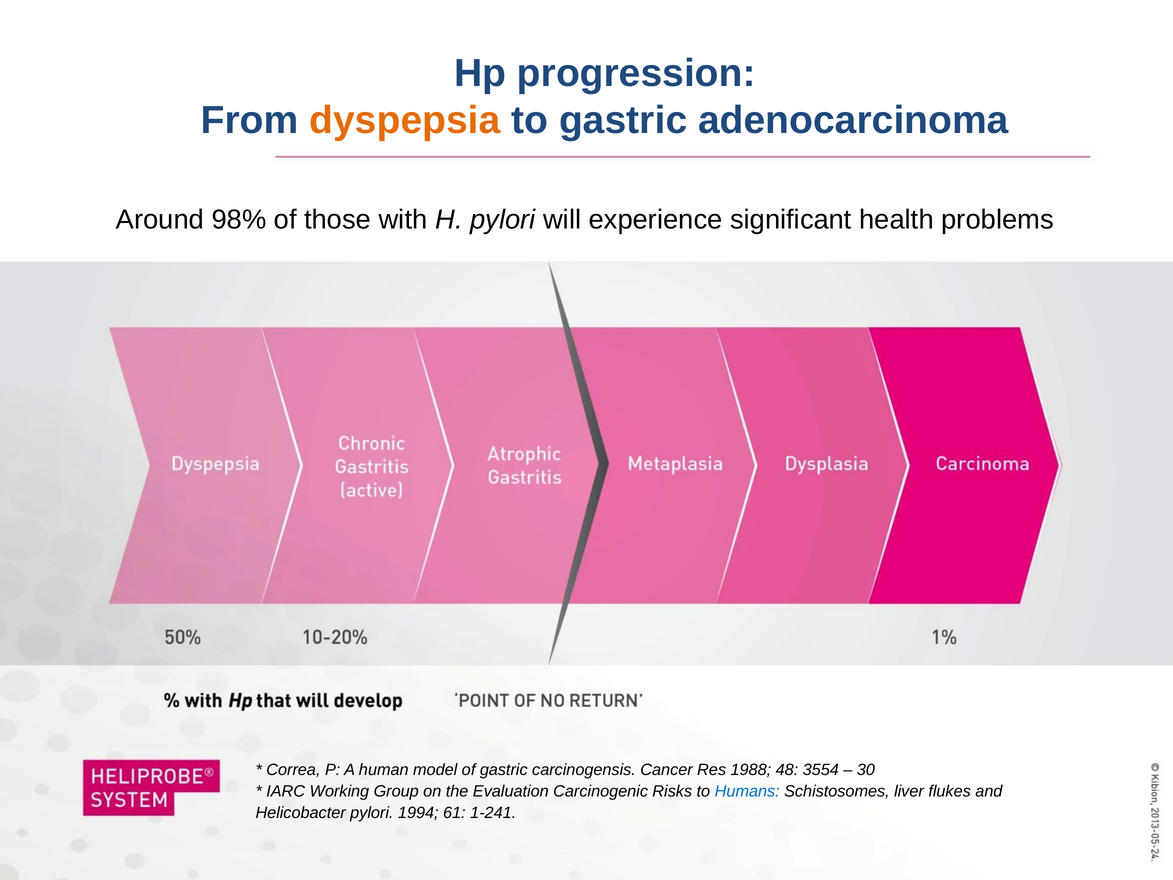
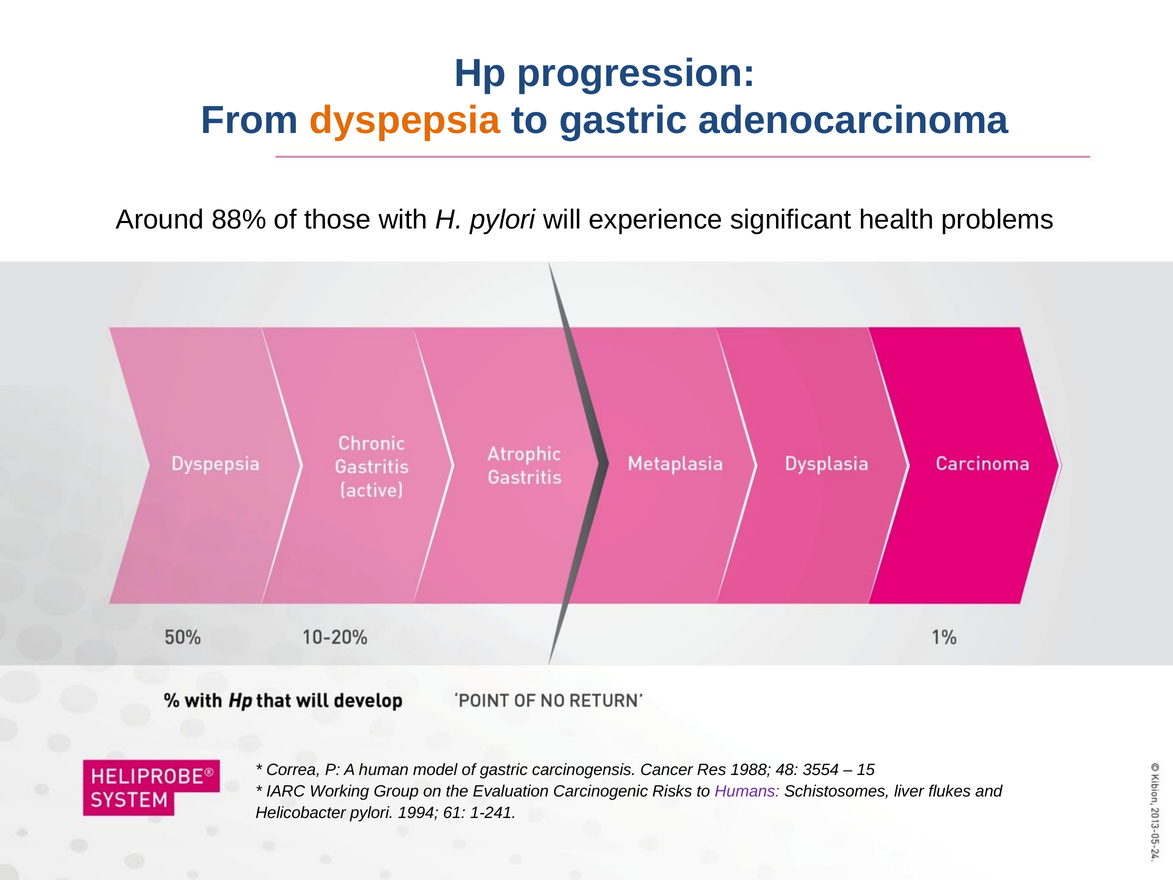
98%: 98% -> 88%
30: 30 -> 15
Humans colour: blue -> purple
